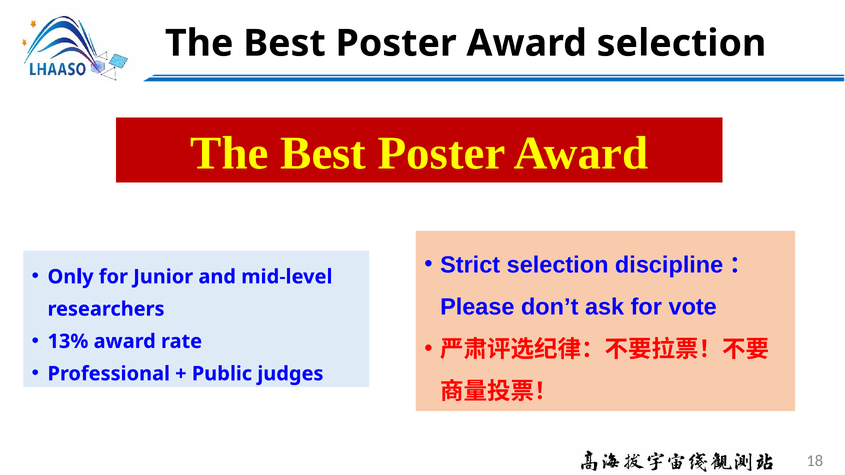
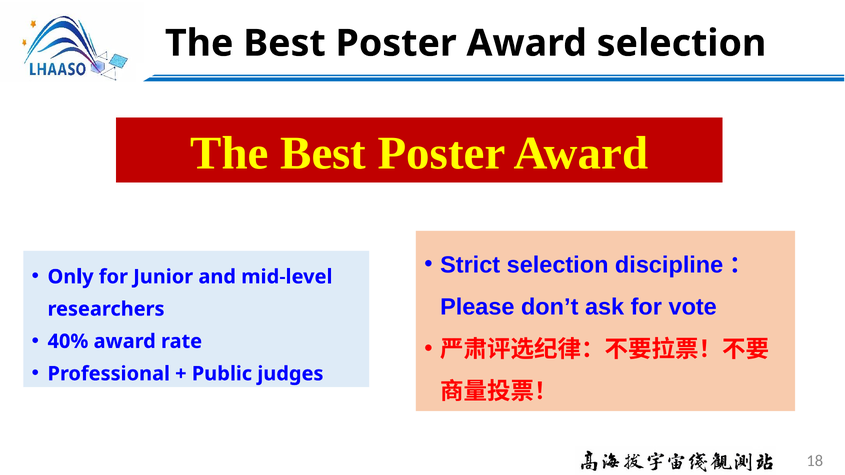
13%: 13% -> 40%
